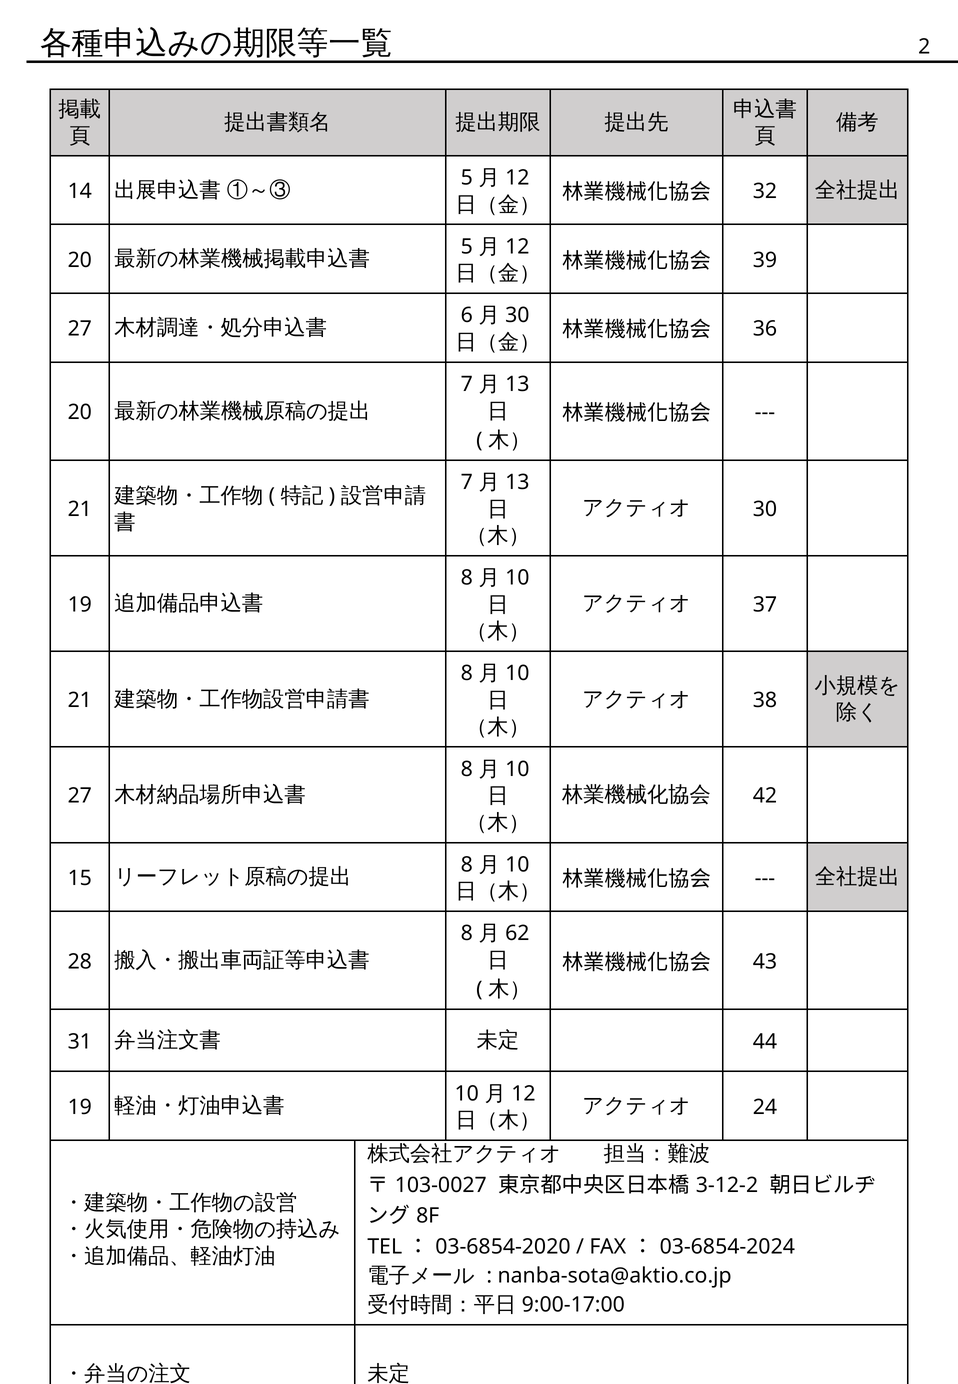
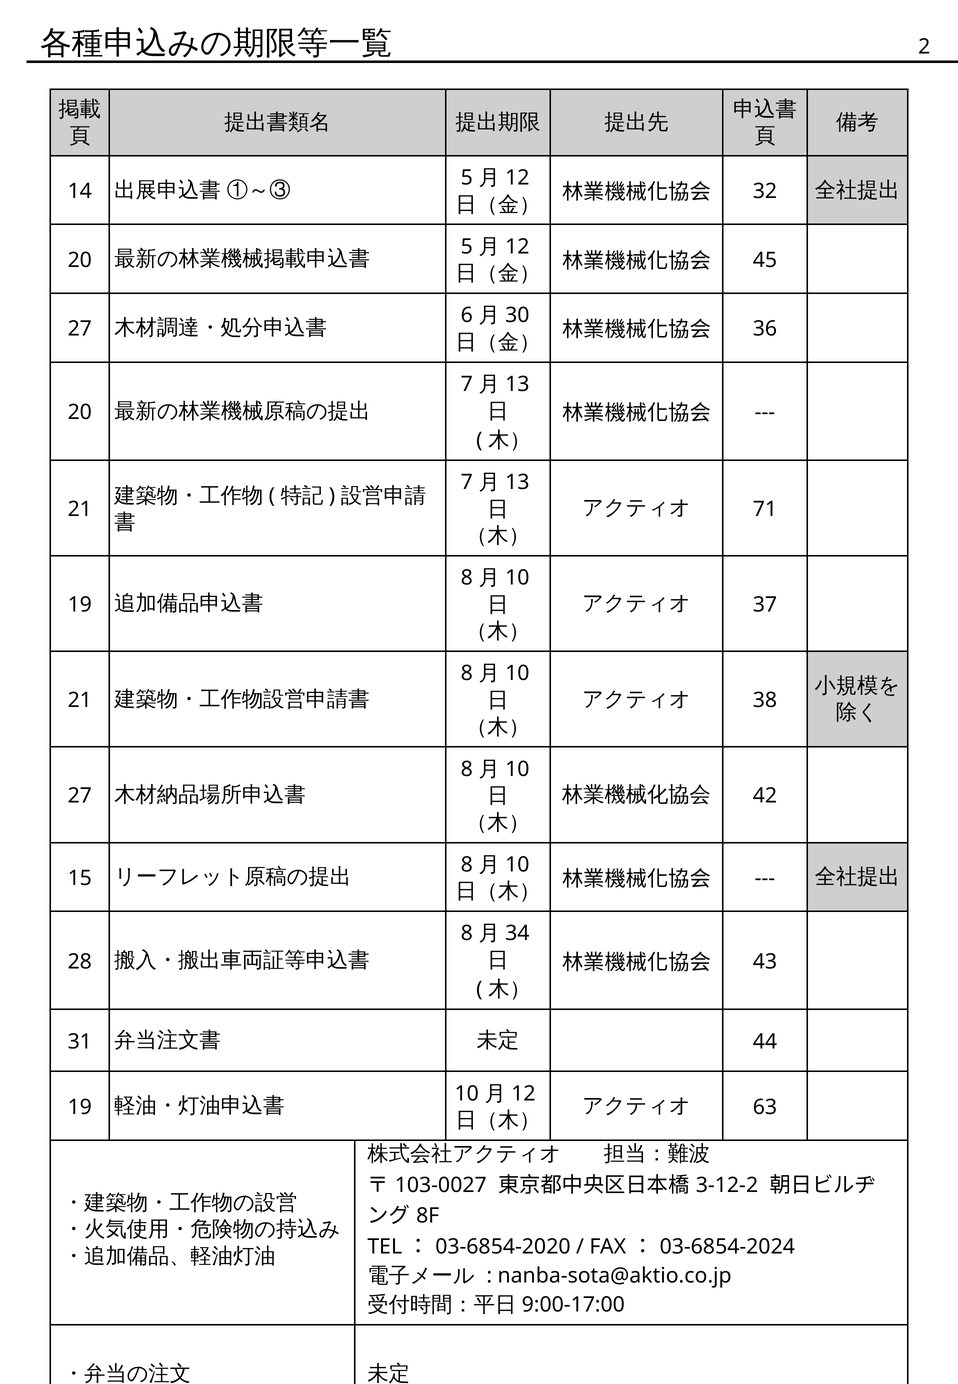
39: 39 -> 45
30 at (765, 509): 30 -> 71
62: 62 -> 34
24: 24 -> 63
